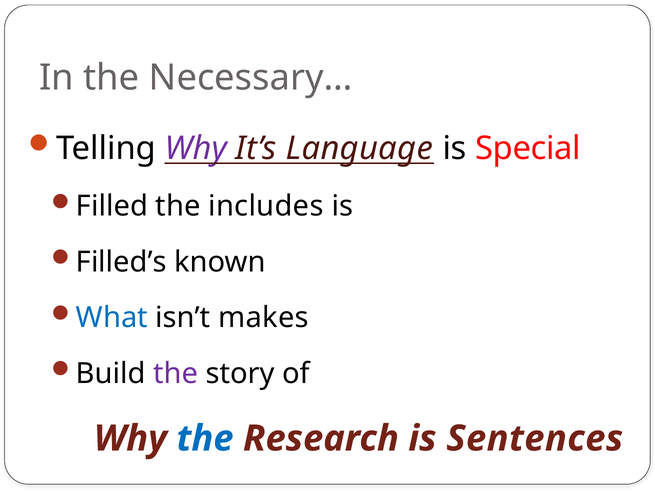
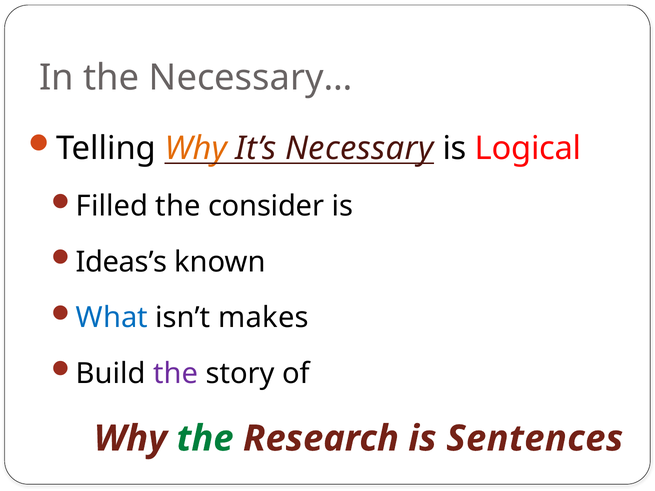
Why at (196, 149) colour: purple -> orange
Language: Language -> Necessary
Special: Special -> Logical
includes: includes -> consider
Filled’s: Filled’s -> Ideas’s
the at (205, 439) colour: blue -> green
